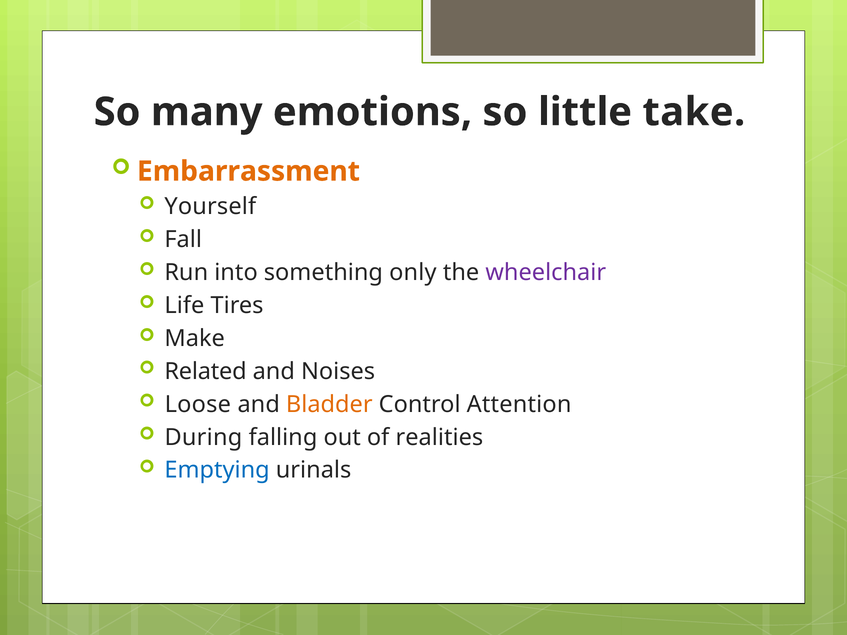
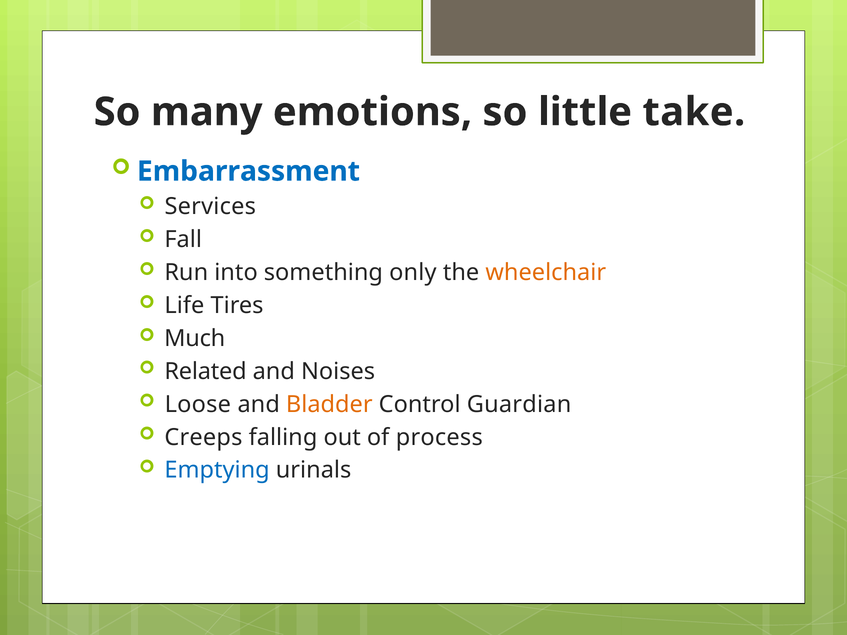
Embarrassment colour: orange -> blue
Yourself: Yourself -> Services
wheelchair colour: purple -> orange
Make: Make -> Much
Attention: Attention -> Guardian
During: During -> Creeps
realities: realities -> process
